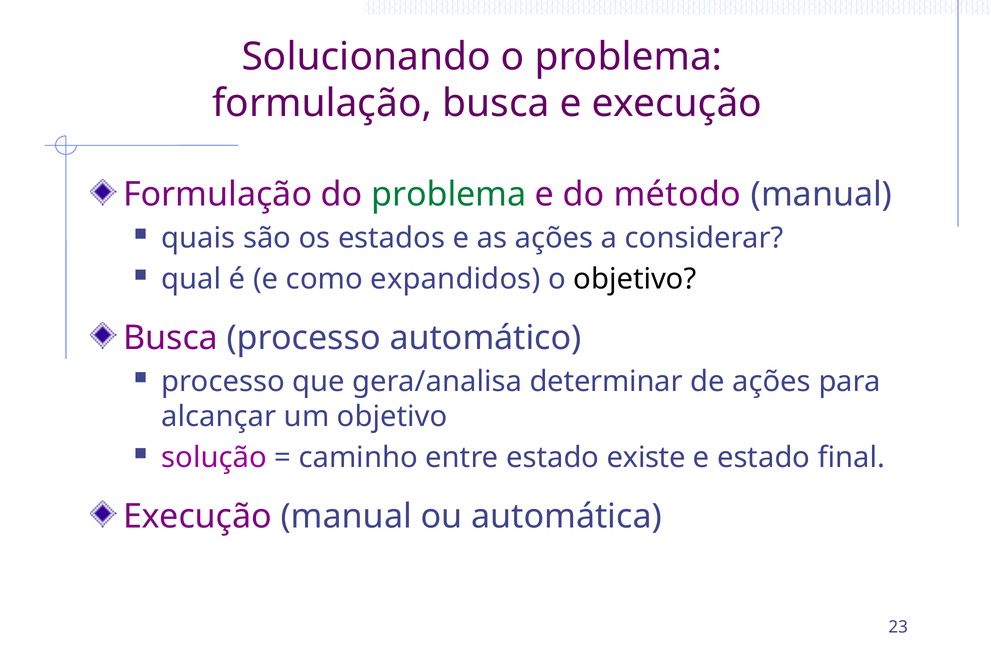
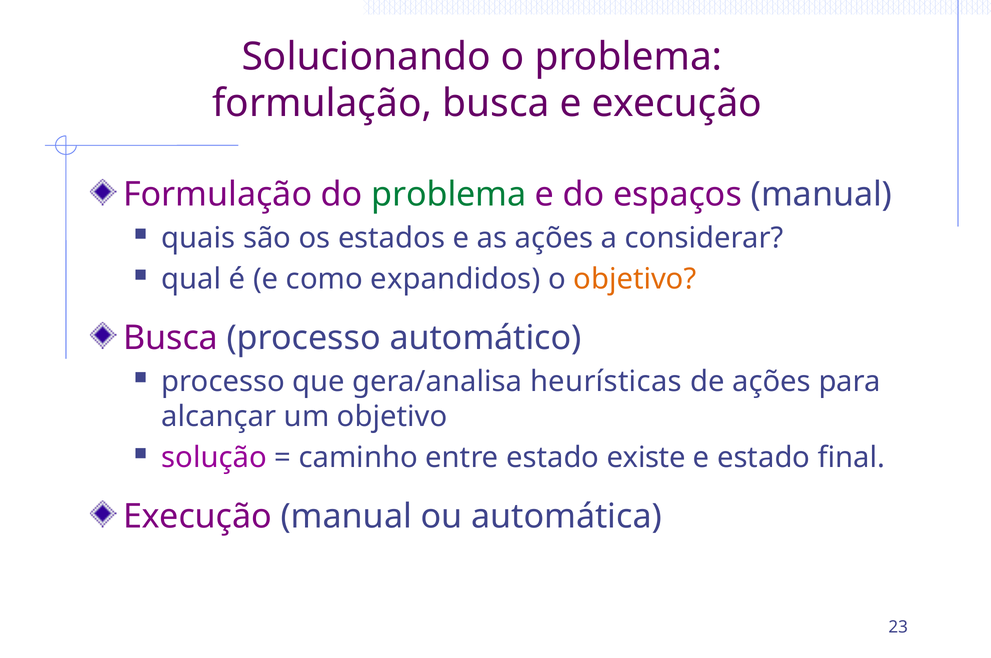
método: método -> espaços
objetivo at (635, 279) colour: black -> orange
determinar: determinar -> heurísticas
